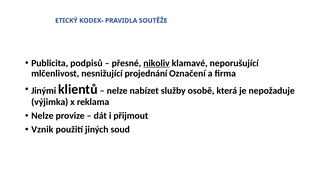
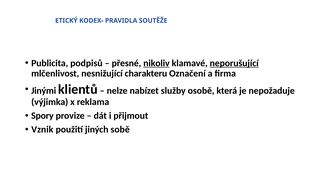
neporušující underline: none -> present
projednání: projednání -> charakteru
Nelze at (42, 116): Nelze -> Spory
soud: soud -> sobě
